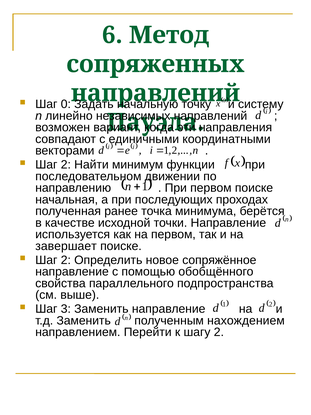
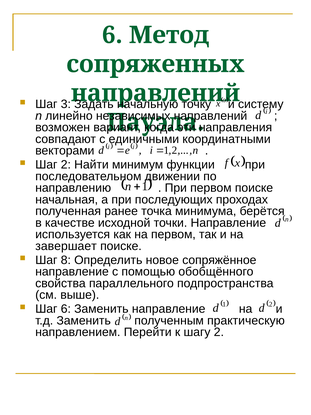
Шаг 0: 0 -> 3
2 at (66, 260): 2 -> 8
Шаг 3: 3 -> 6
нахождением: нахождением -> практическую
